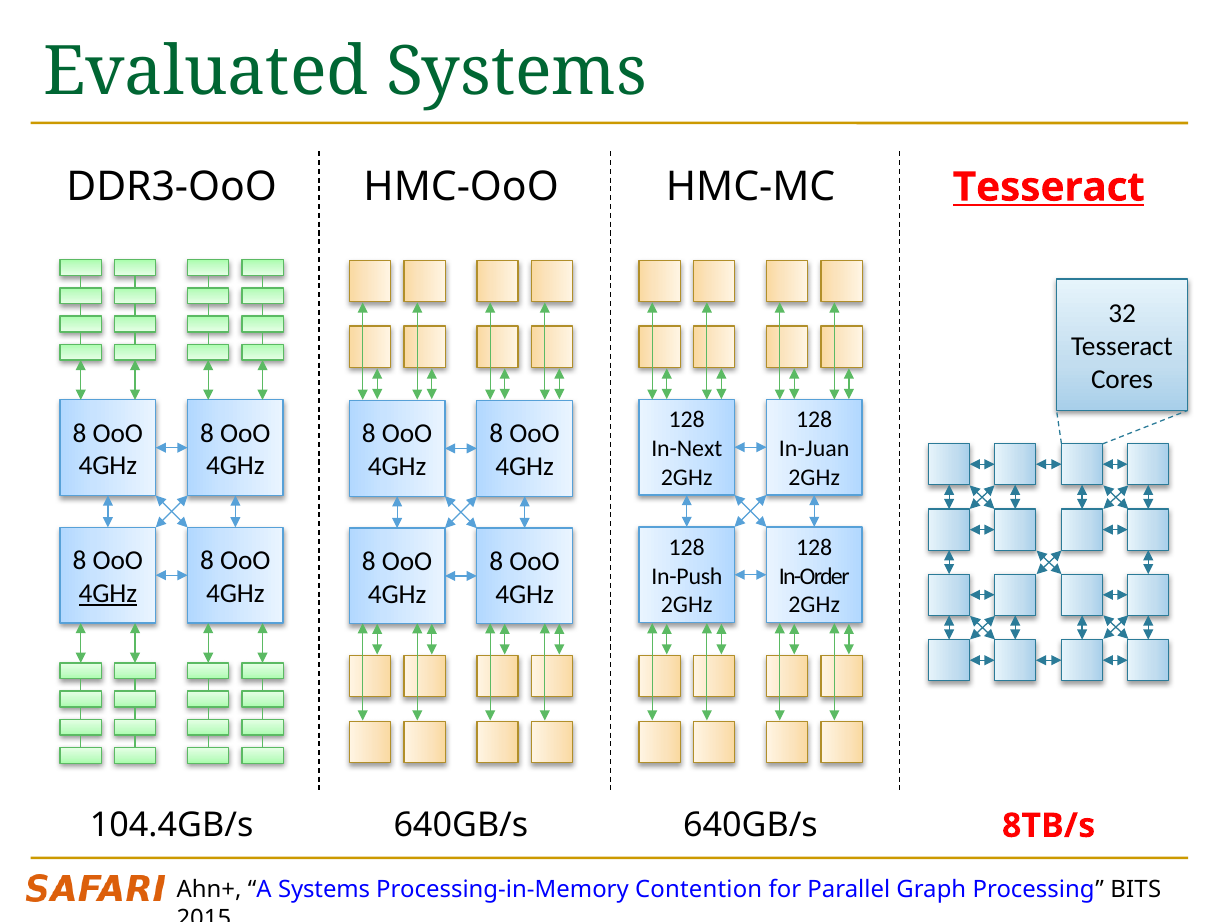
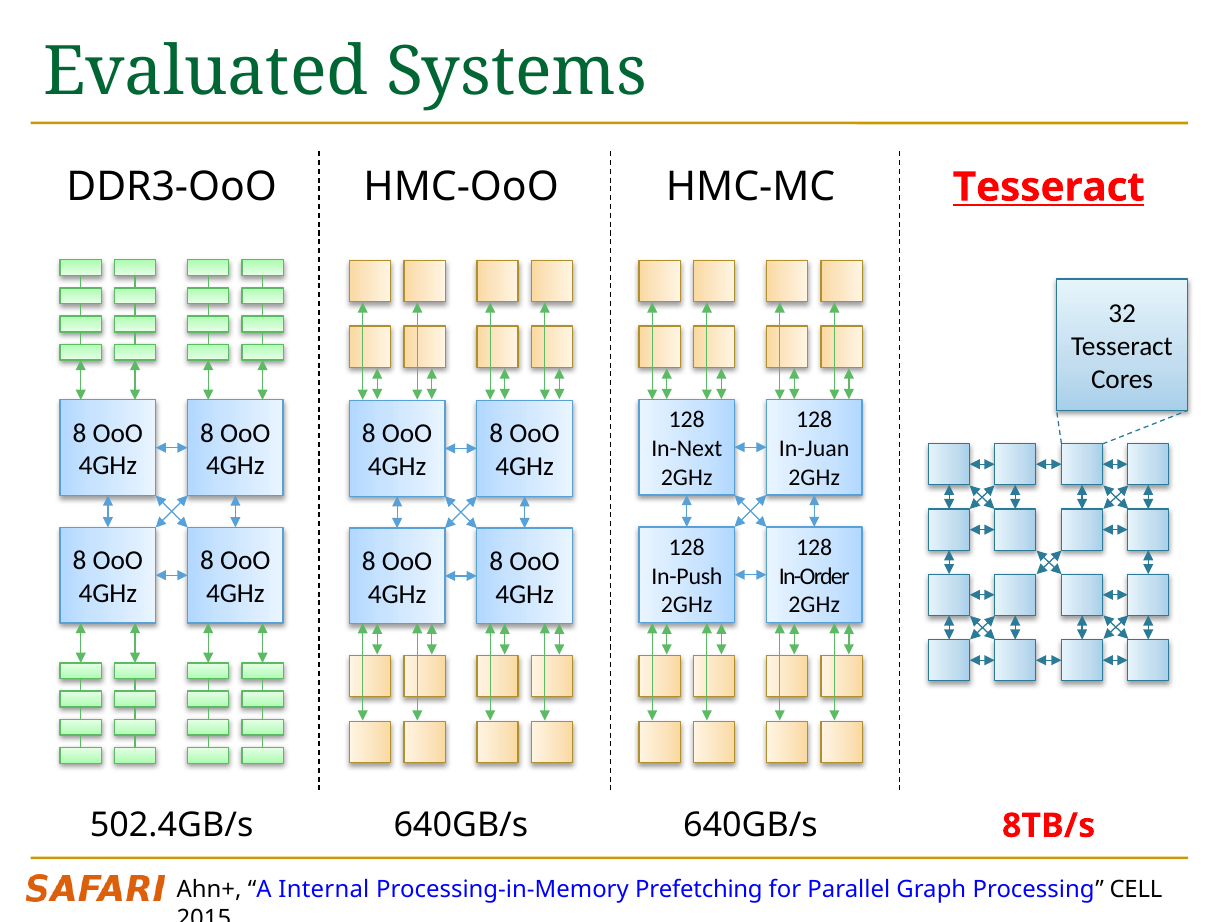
4GHz at (108, 593) underline: present -> none
104.4GB/s: 104.4GB/s -> 502.4GB/s
A Systems: Systems -> Internal
Contention: Contention -> Prefetching
BITS: BITS -> CELL
